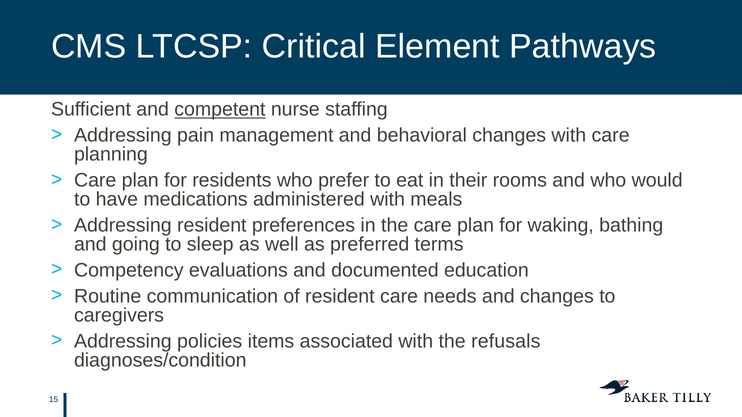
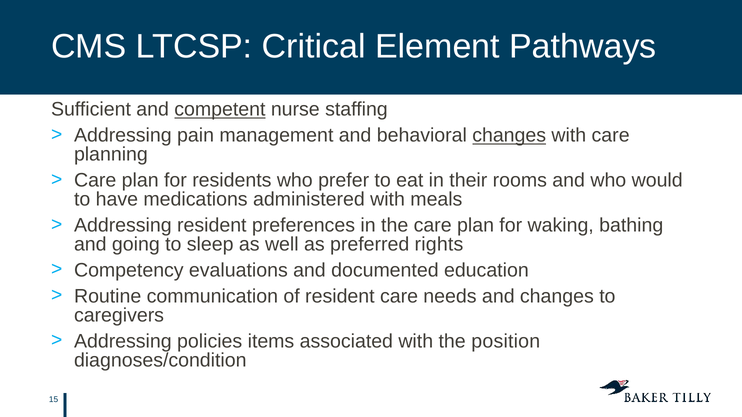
changes at (509, 136) underline: none -> present
terms: terms -> rights
refusals: refusals -> position
